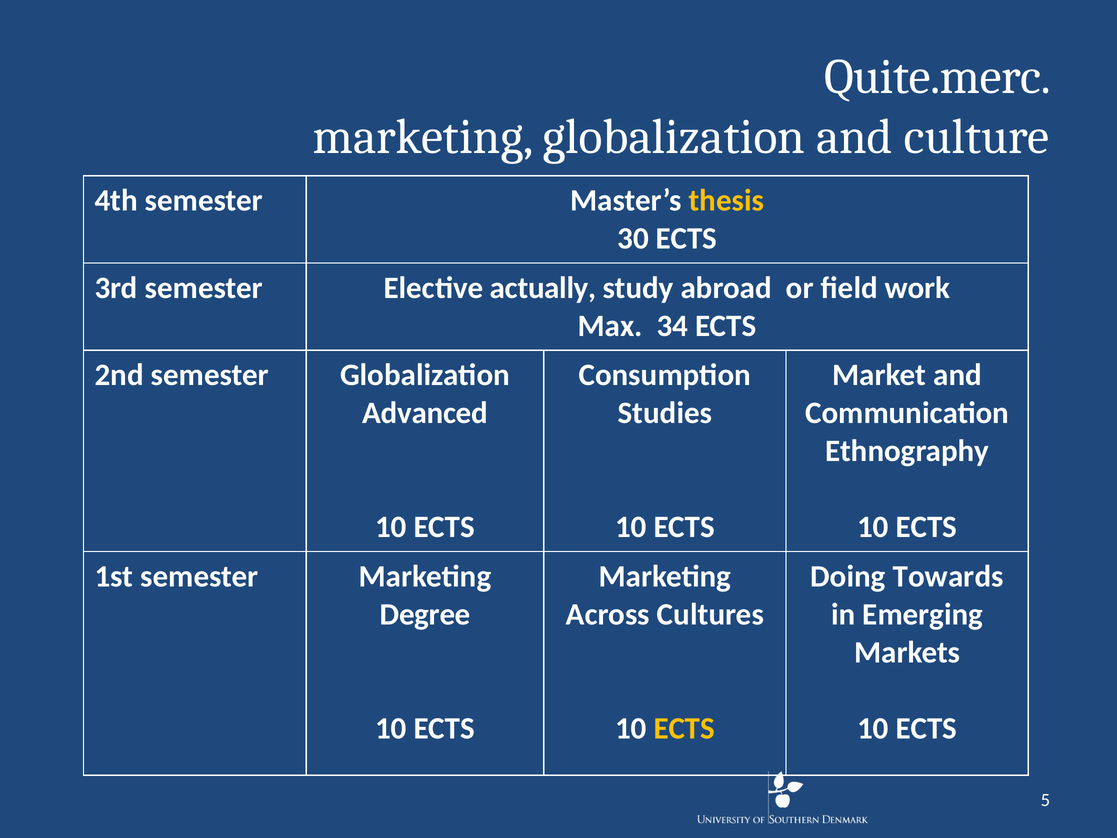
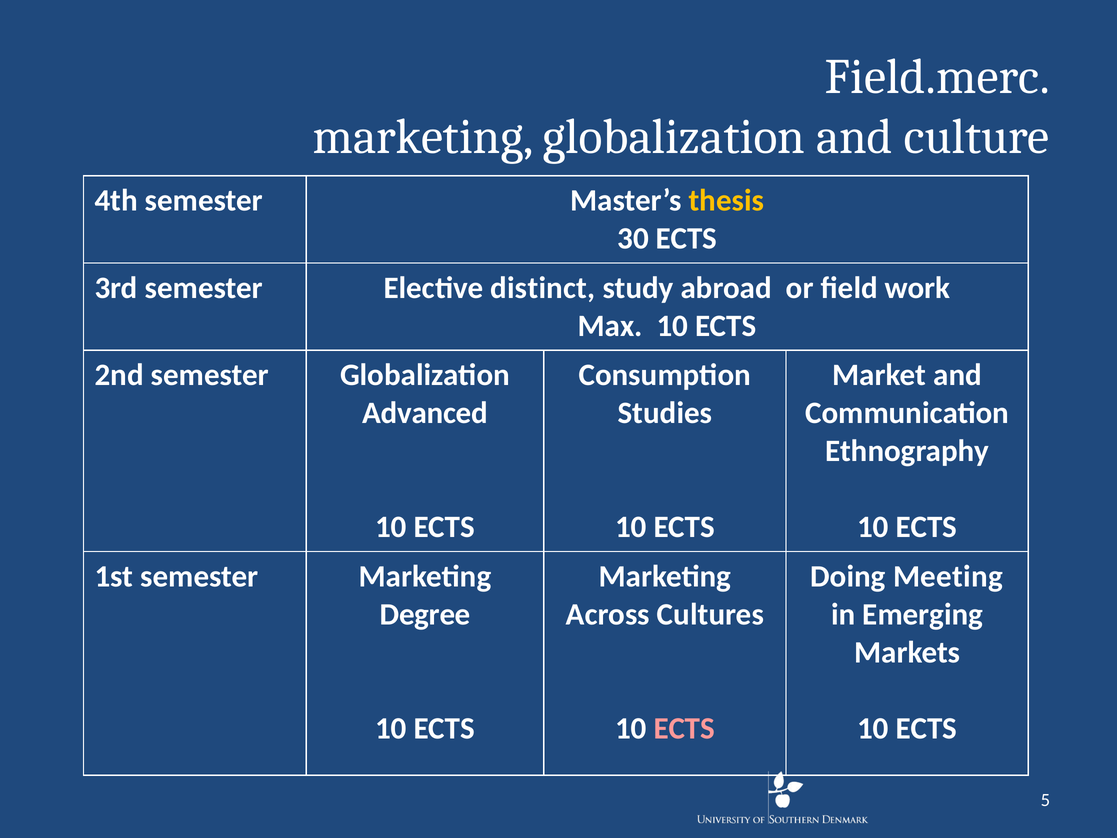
Quite.merc: Quite.merc -> Field.merc
actually: actually -> distinct
Max 34: 34 -> 10
Towards: Towards -> Meeting
ECTS at (684, 728) colour: yellow -> pink
